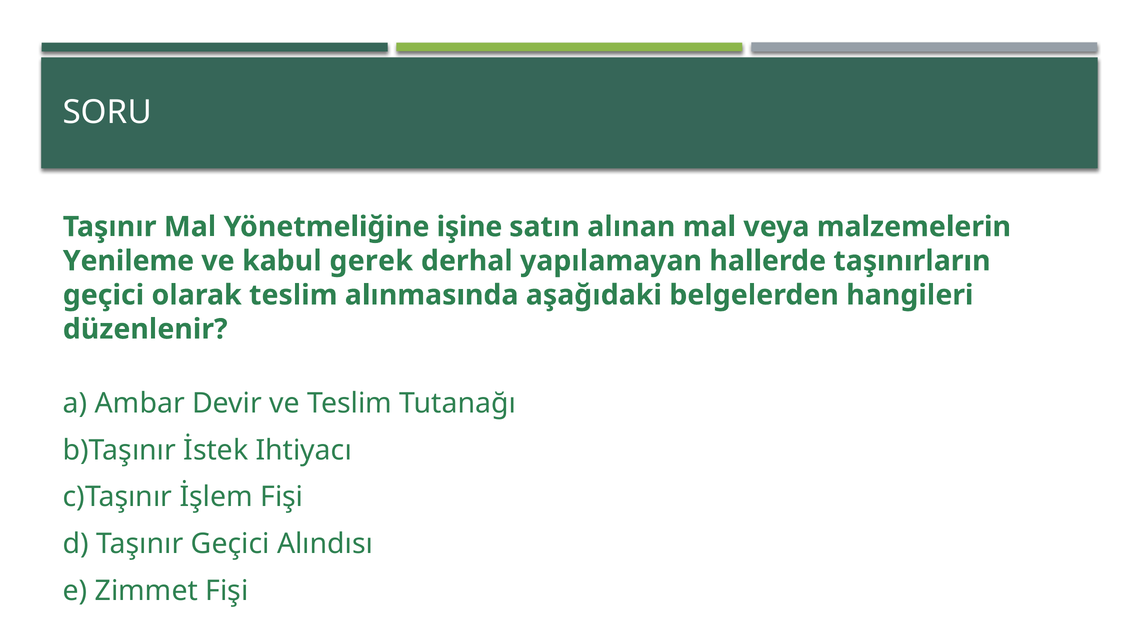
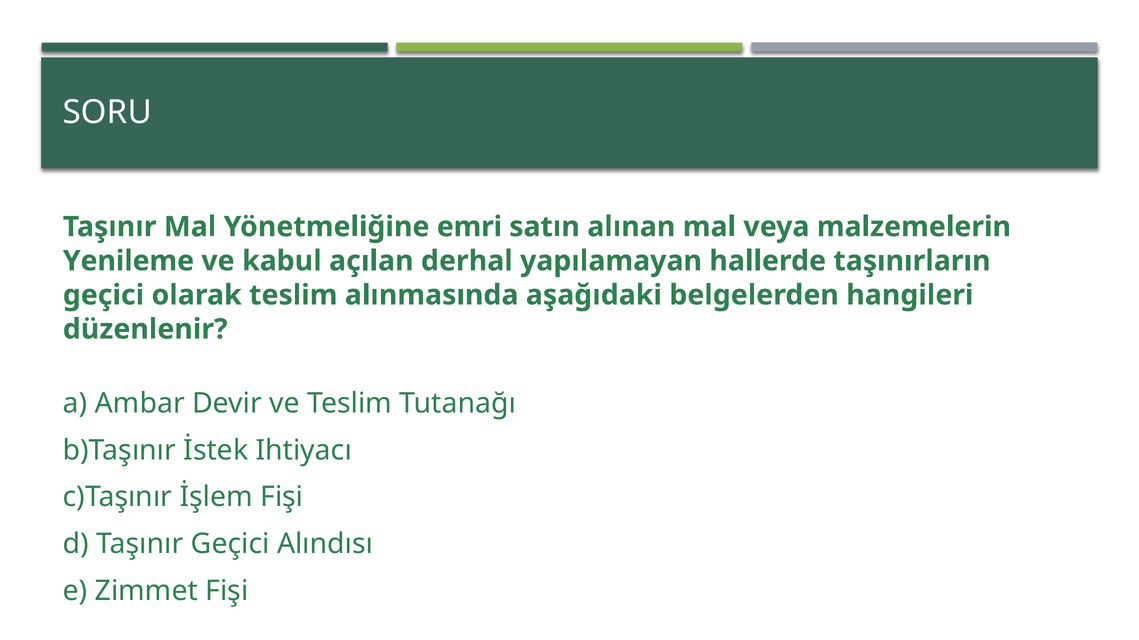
işine: işine -> emri
gerek: gerek -> açılan
